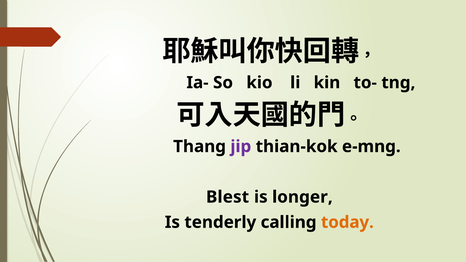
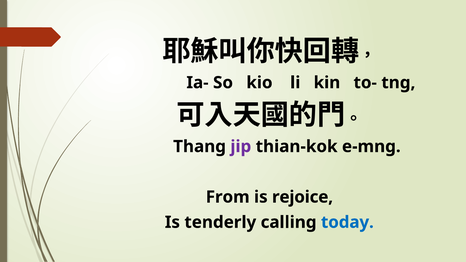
Blest: Blest -> From
longer: longer -> rejoice
today colour: orange -> blue
